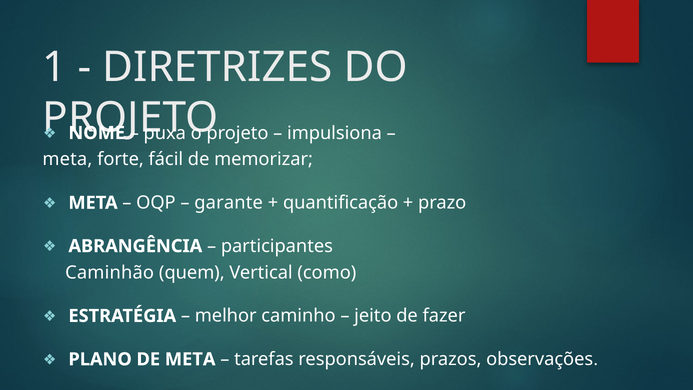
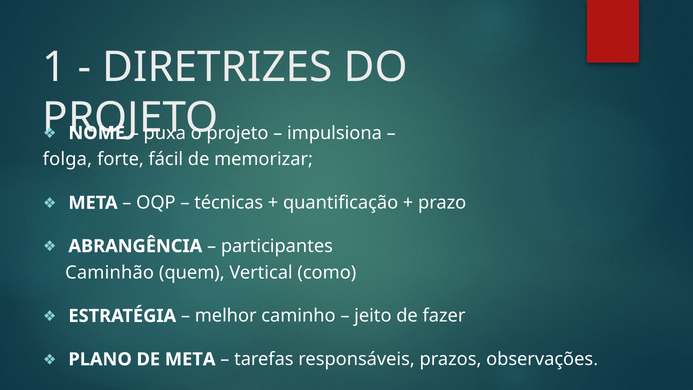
meta at (67, 159): meta -> folga
garante: garante -> técnicas
